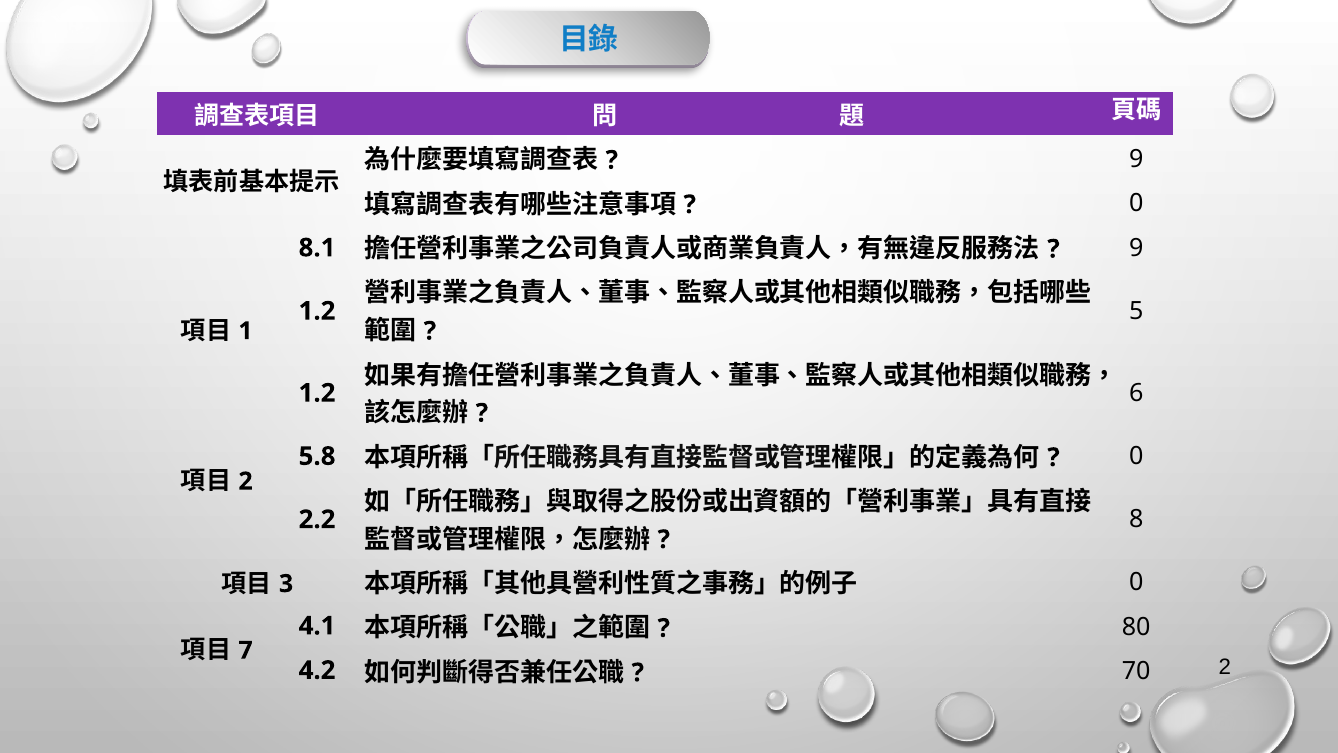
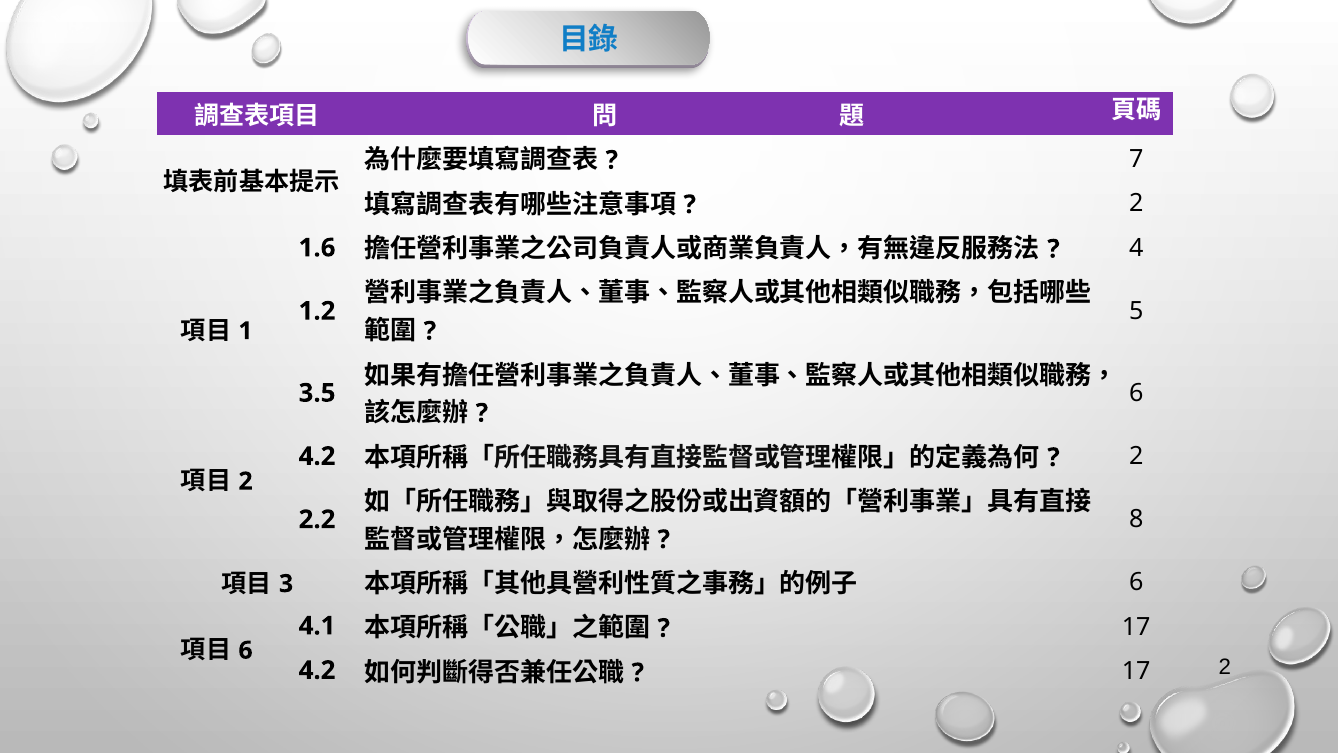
9 at (1136, 159): 9 -> 7
0 at (1136, 203): 0 -> 2
8.1: 8.1 -> 1.6
9 at (1136, 248): 9 -> 4
1.2 at (317, 393): 1.2 -> 3.5
5.8 at (317, 456): 5.8 -> 4.2
0 at (1136, 456): 0 -> 2
0 at (1136, 582): 0 -> 6
80 at (1136, 627): 80 -> 17
7 at (246, 650): 7 -> 6
70 at (1136, 671): 70 -> 17
